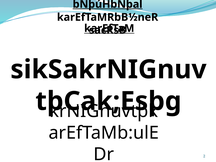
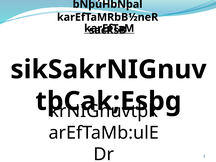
bNþúHbNþal underline: present -> none
